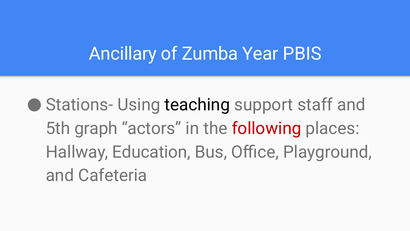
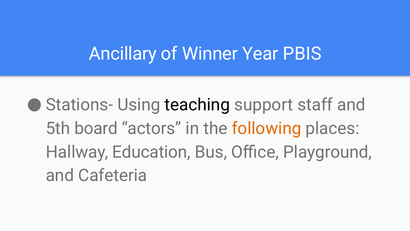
Zumba: Zumba -> Winner
graph: graph -> board
following colour: red -> orange
